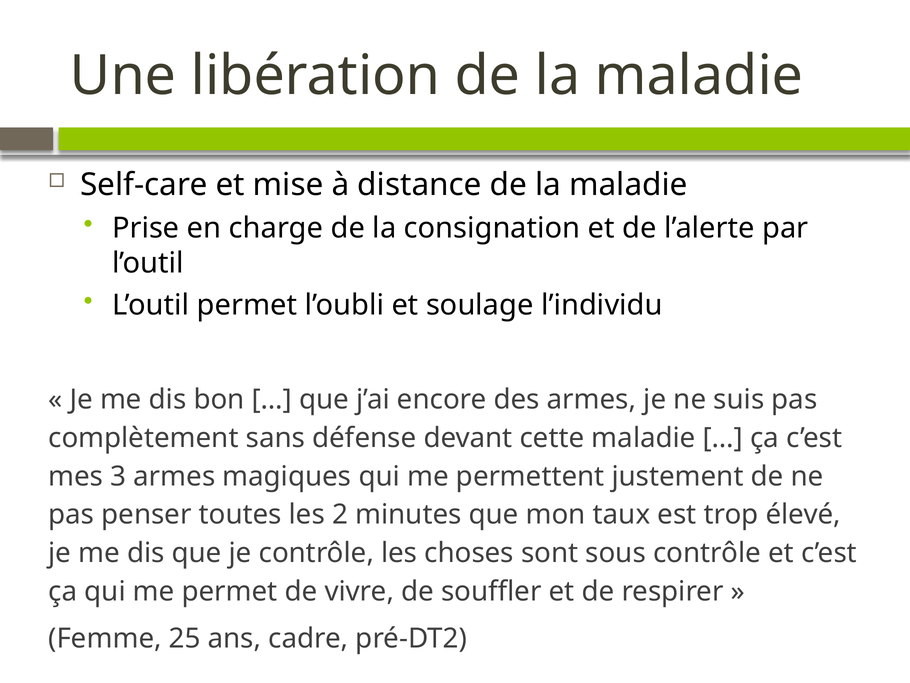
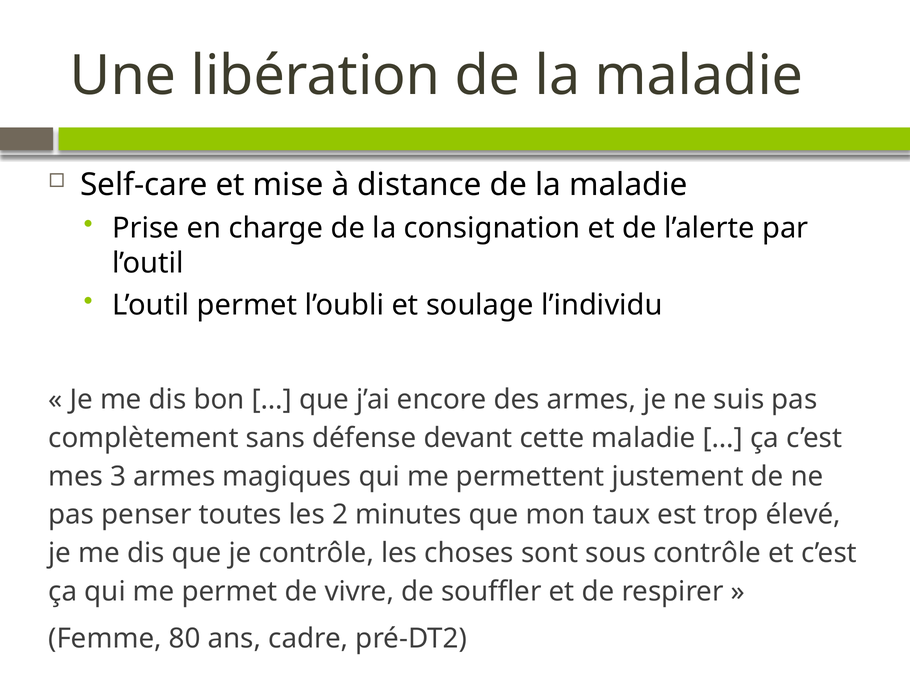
25: 25 -> 80
